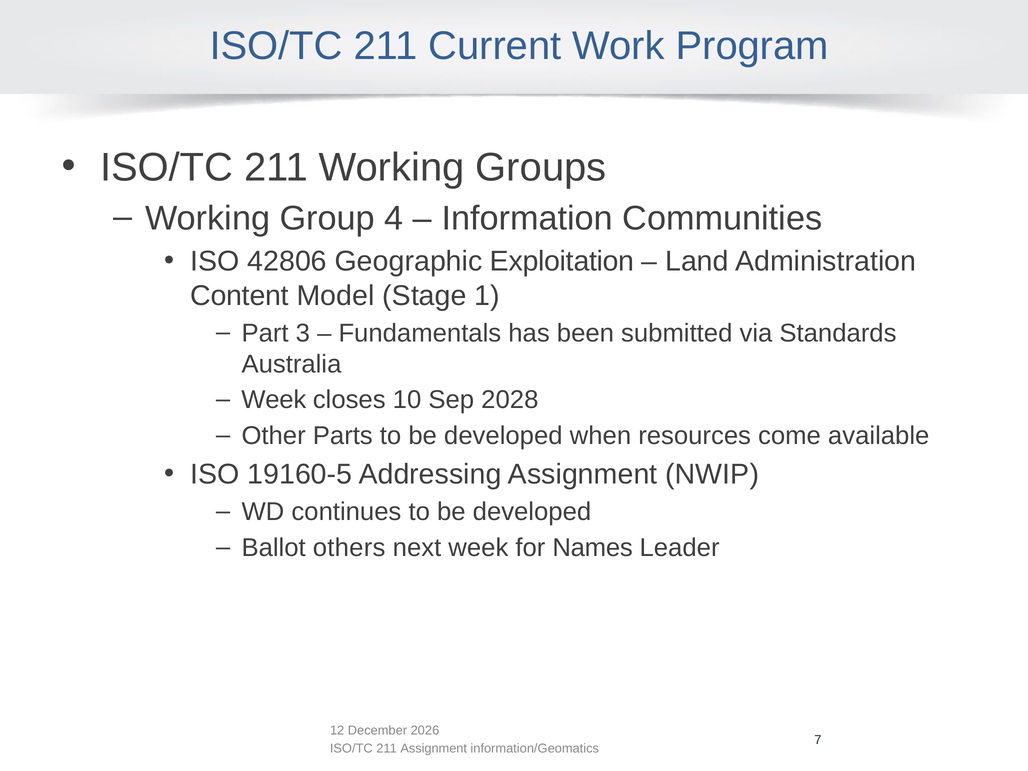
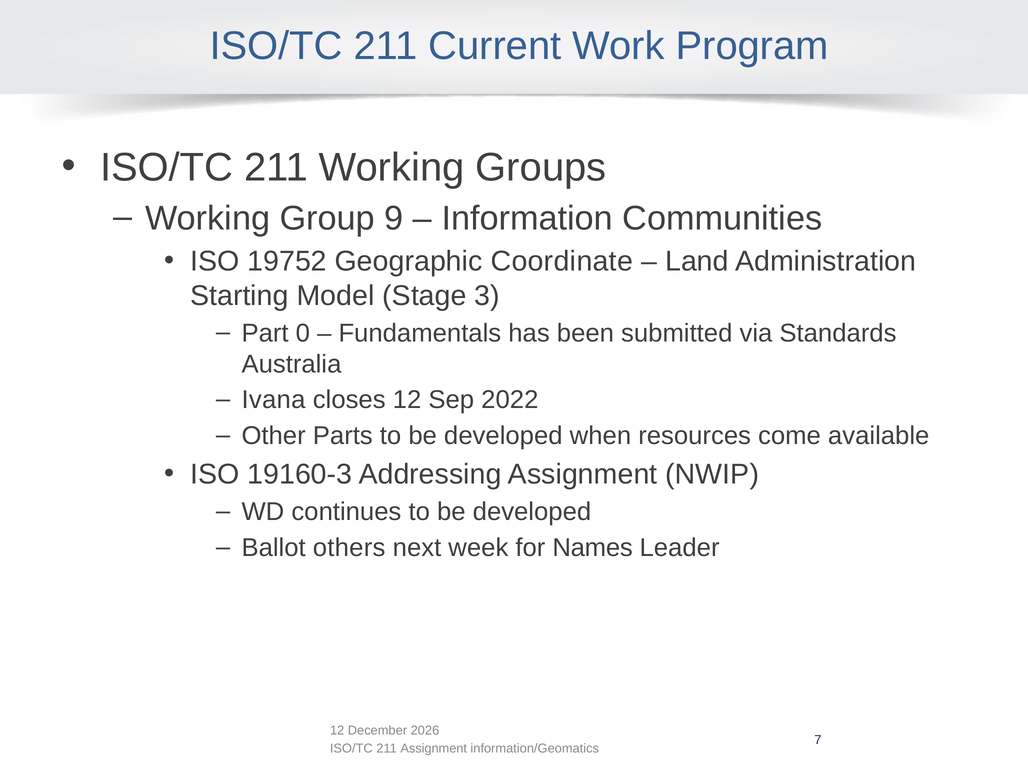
4: 4 -> 9
42806: 42806 -> 19752
Exploitation: Exploitation -> Coordinate
Content: Content -> Starting
1: 1 -> 3
3: 3 -> 0
Week at (274, 400): Week -> Ivana
closes 10: 10 -> 12
2028: 2028 -> 2022
19160-5: 19160-5 -> 19160-3
